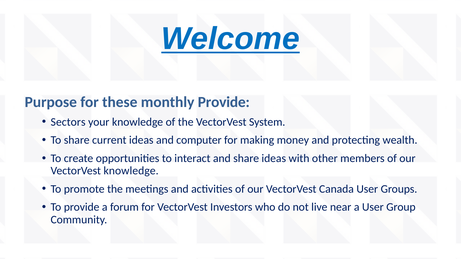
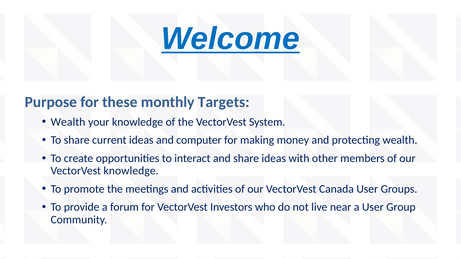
monthly Provide: Provide -> Targets
Sectors at (68, 122): Sectors -> Wealth
